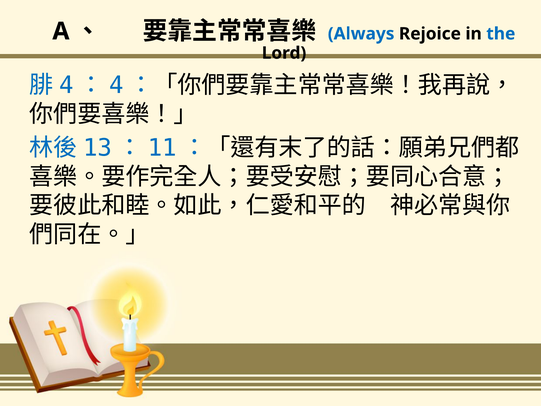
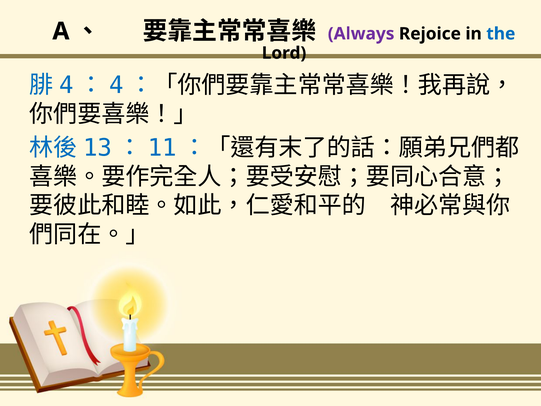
Always colour: blue -> purple
